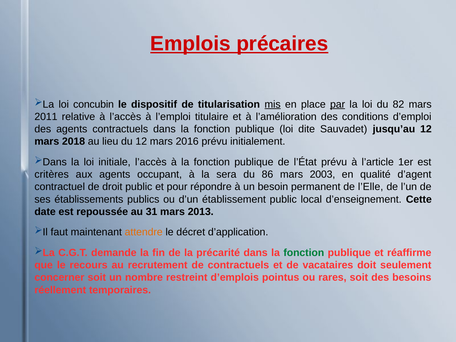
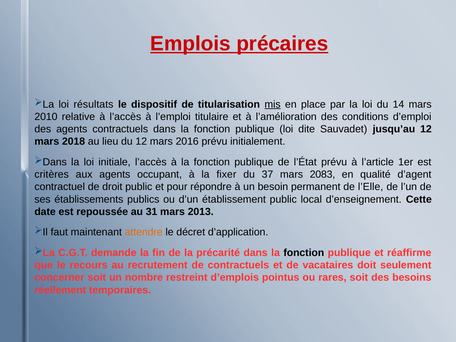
concubin: concubin -> résultats
par underline: present -> none
82: 82 -> 14
2011: 2011 -> 2010
sera: sera -> fixer
86: 86 -> 37
2003: 2003 -> 2083
fonction at (304, 253) colour: green -> black
